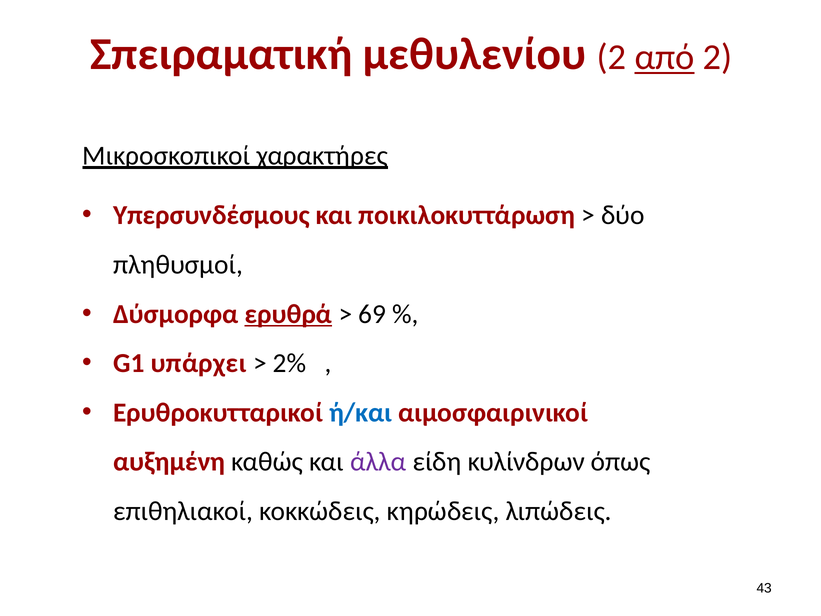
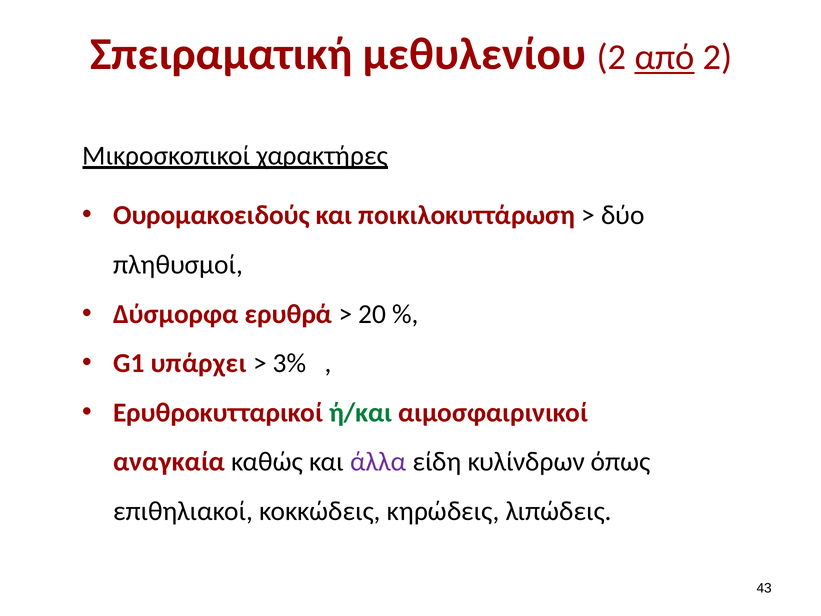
Υπερσυνδέσμους: Υπερσυνδέσμους -> Ουρομακοειδούς
ερυθρά underline: present -> none
69: 69 -> 20
2%: 2% -> 3%
ή/και colour: blue -> green
αυξημένη: αυξημένη -> αναγκαία
